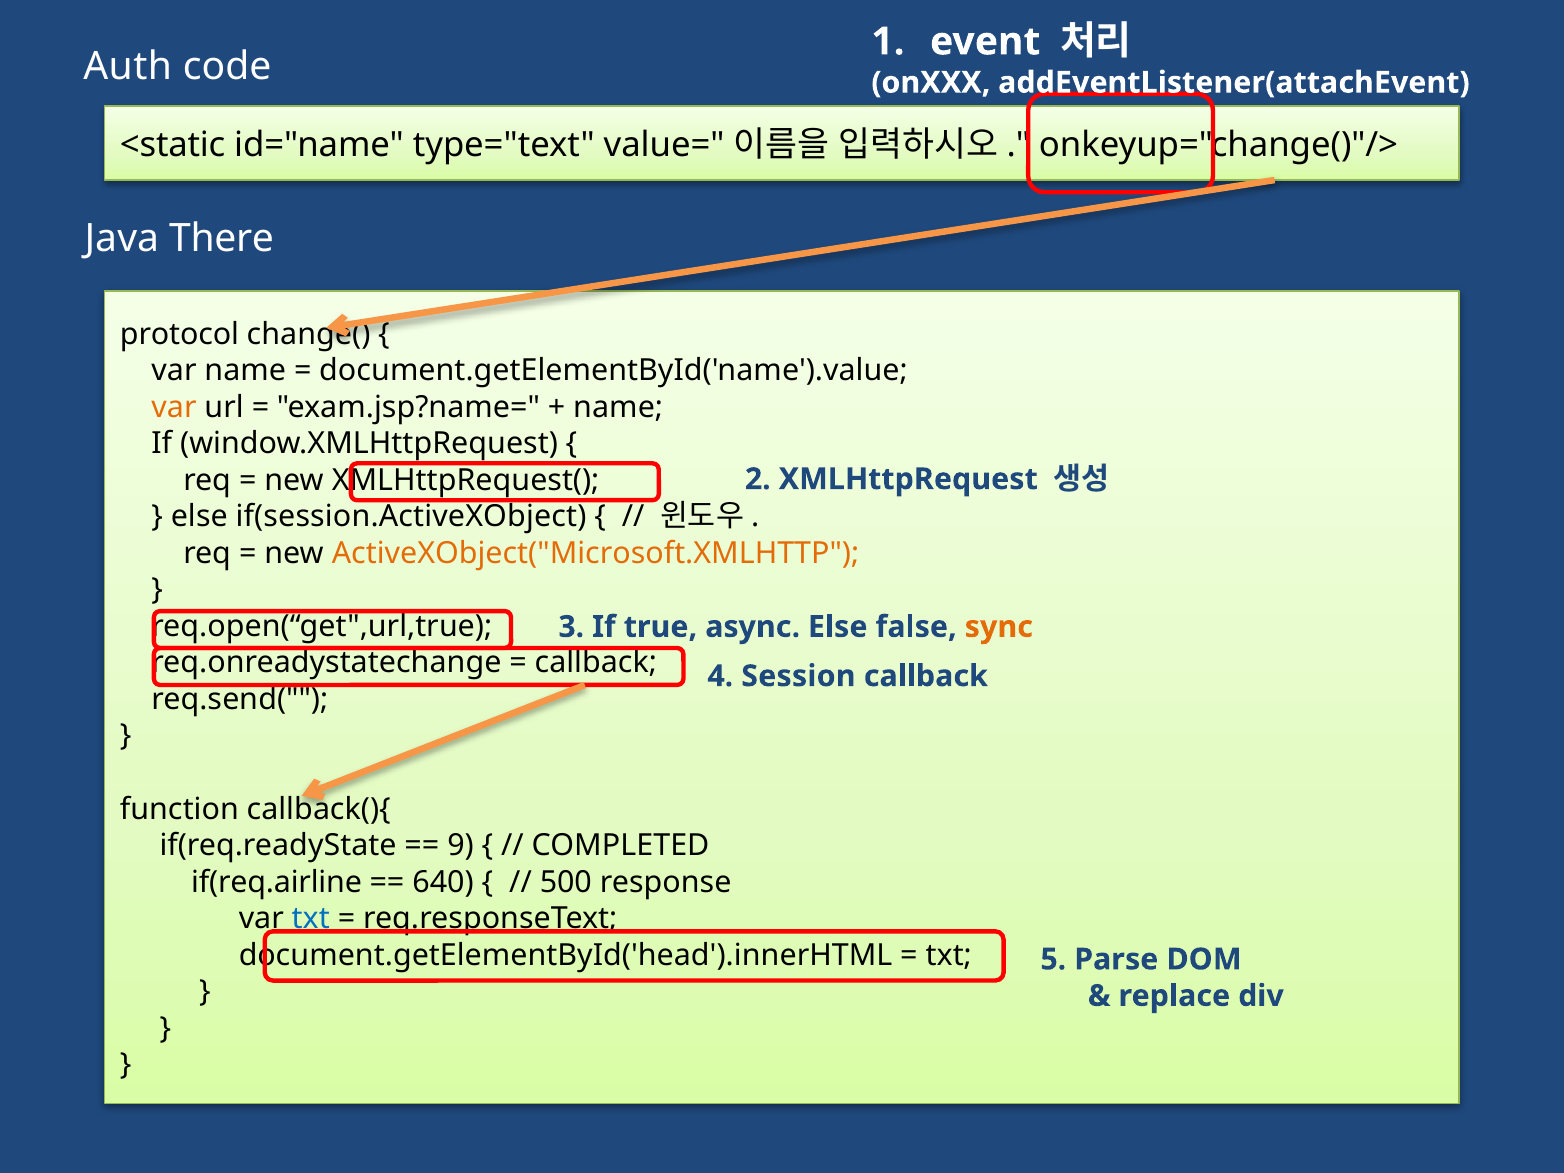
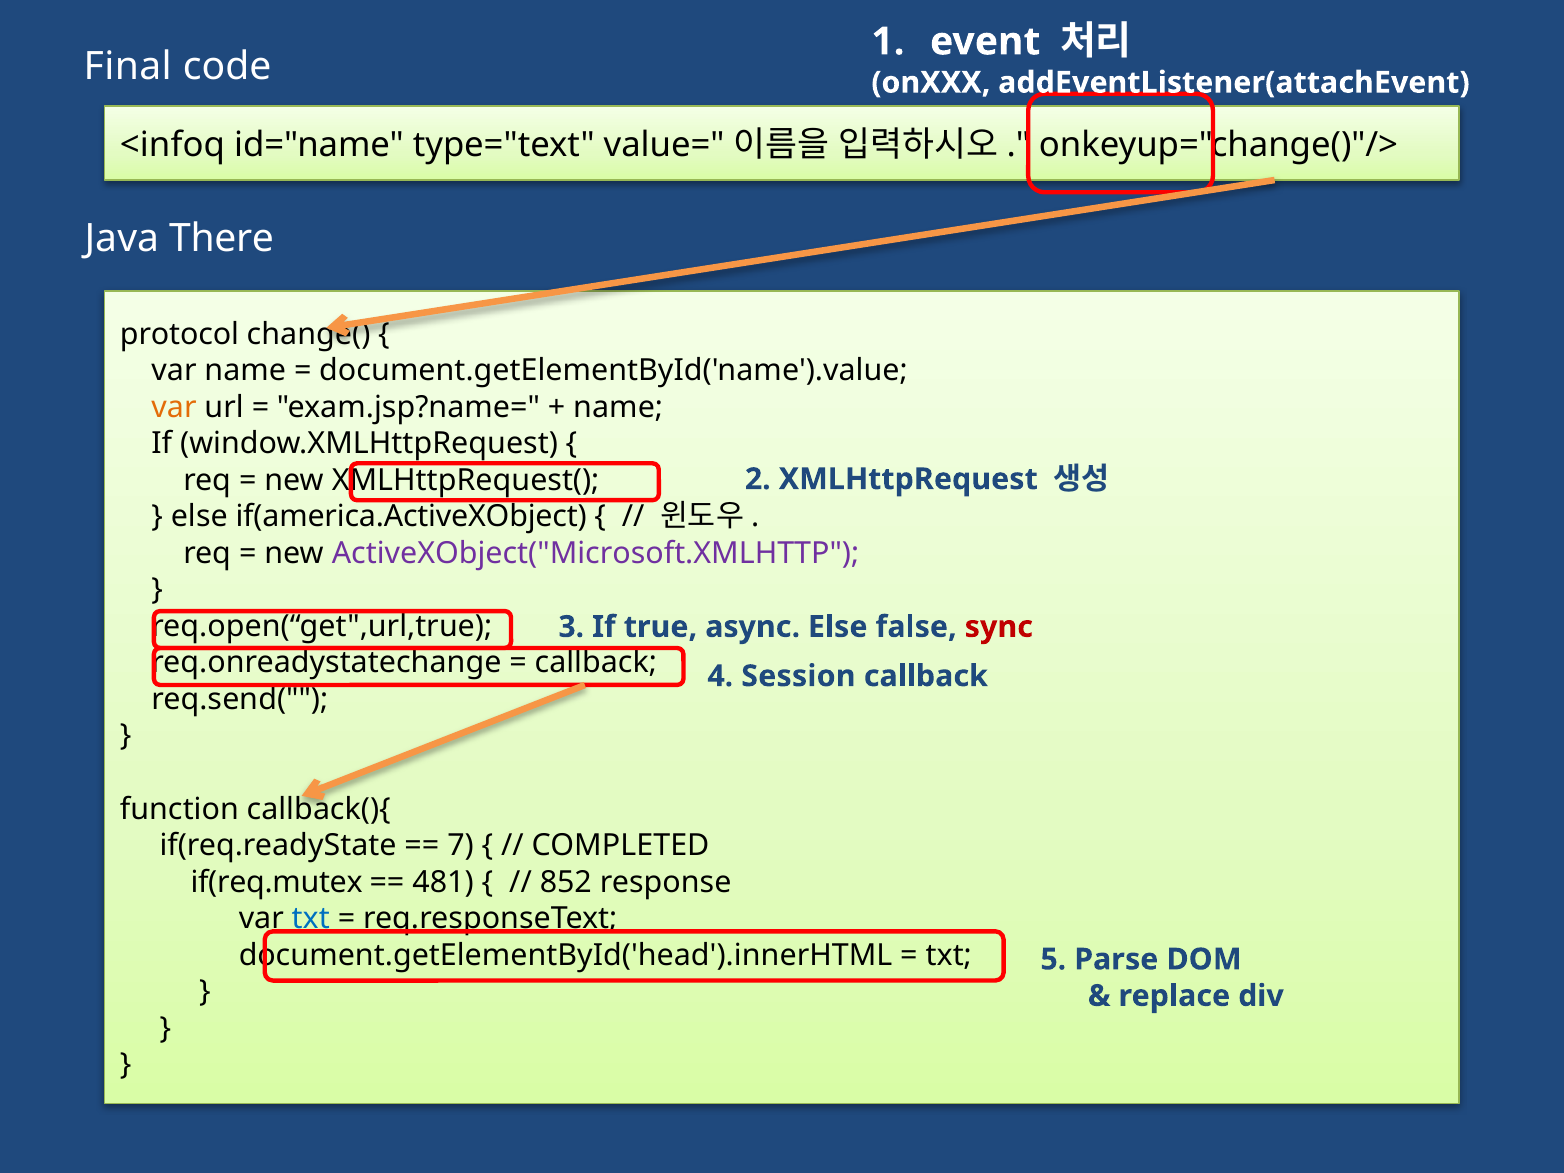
Auth: Auth -> Final
<static: <static -> <infoq
if(session.ActiveXObject: if(session.ActiveXObject -> if(america.ActiveXObject
ActiveXObject("Microsoft.XMLHTTP colour: orange -> purple
sync colour: orange -> red
9: 9 -> 7
if(req.airline: if(req.airline -> if(req.mutex
640: 640 -> 481
500: 500 -> 852
